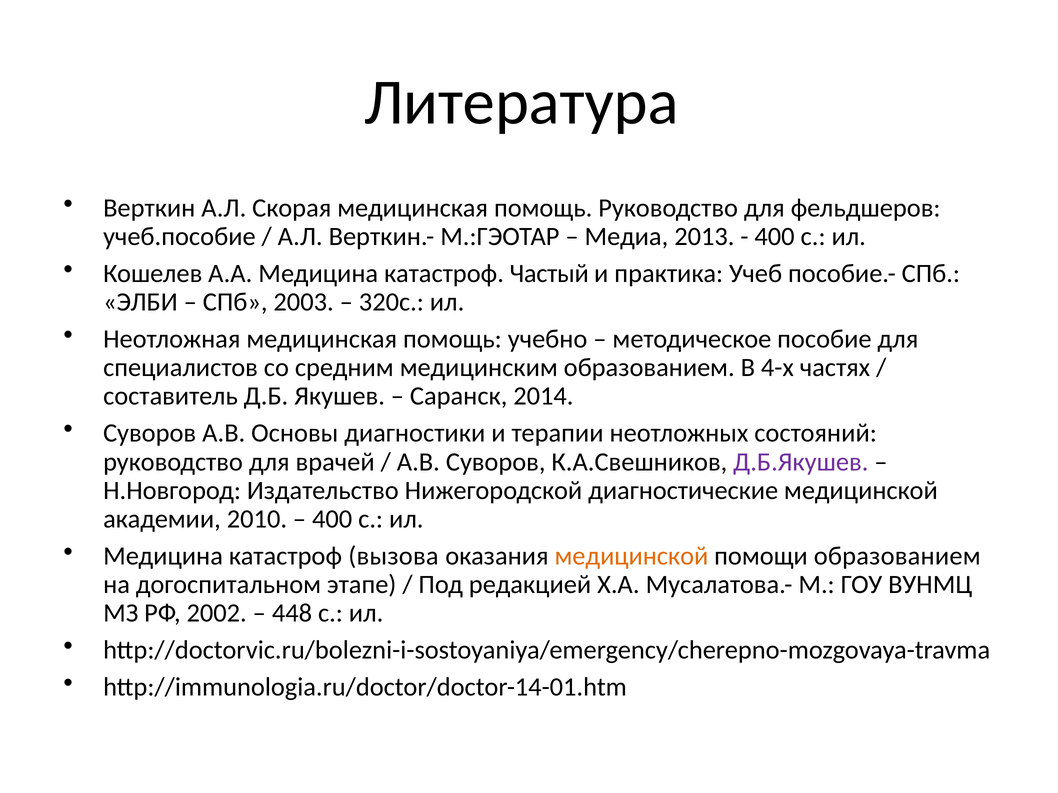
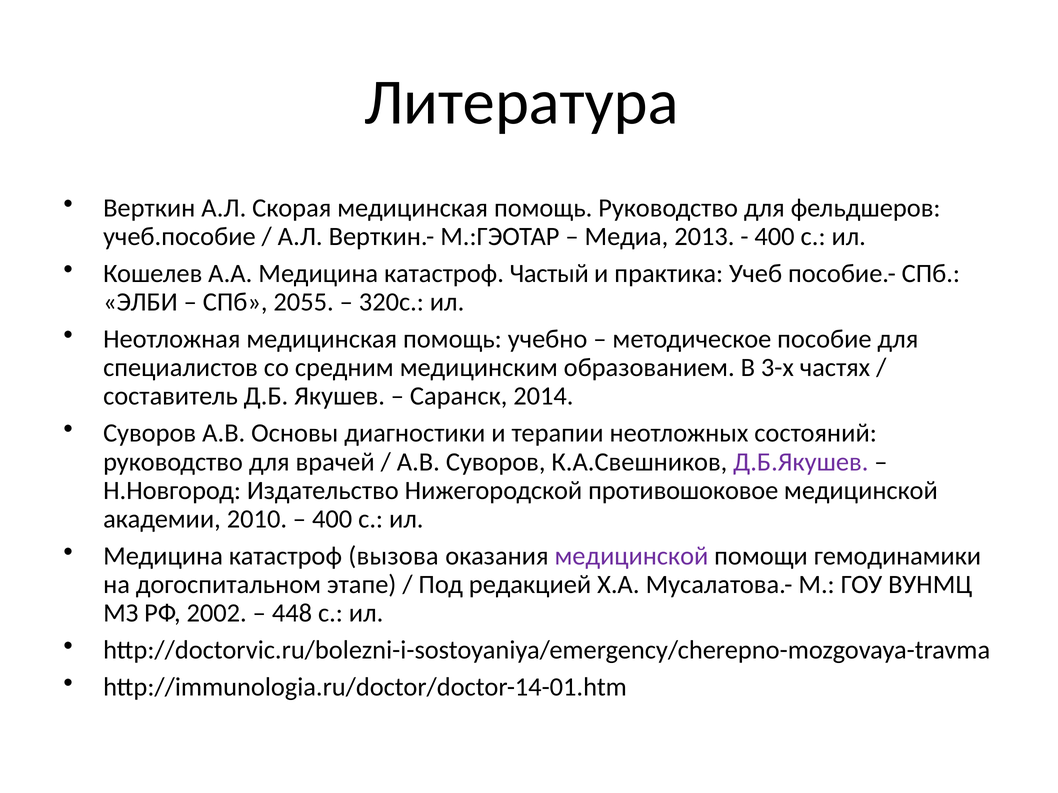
2003: 2003 -> 2055
4-х: 4-х -> 3-х
диагностические: диагностические -> противошоковое
медицинской at (631, 556) colour: orange -> purple
помощи образованием: образованием -> гемодинамики
